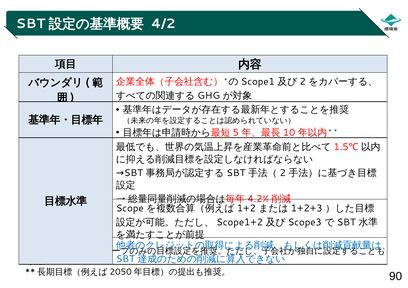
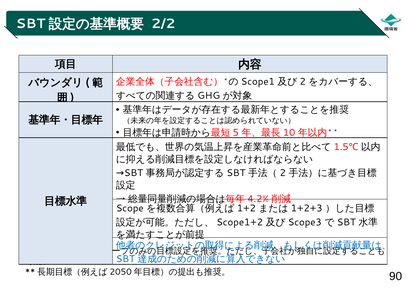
4/2: 4/2 -> 2/2
